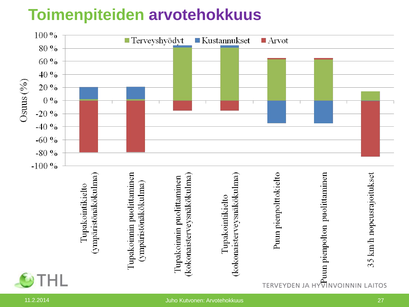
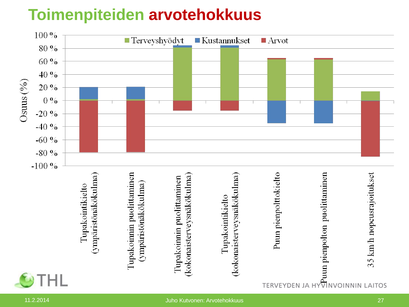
arvotehokkuus at (205, 15) colour: purple -> red
